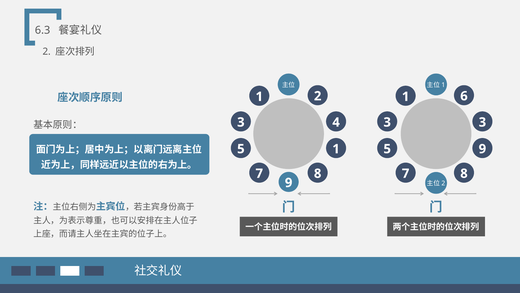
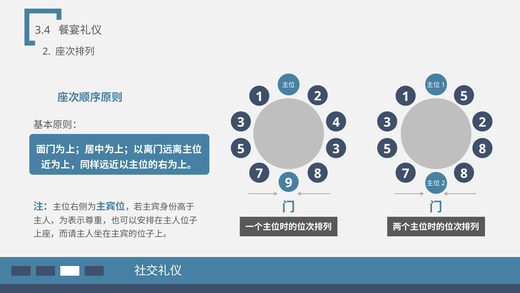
6.3: 6.3 -> 3.4
1 6: 6 -> 5
3 3: 3 -> 2
1 at (336, 149): 1 -> 3
5 9: 9 -> 8
